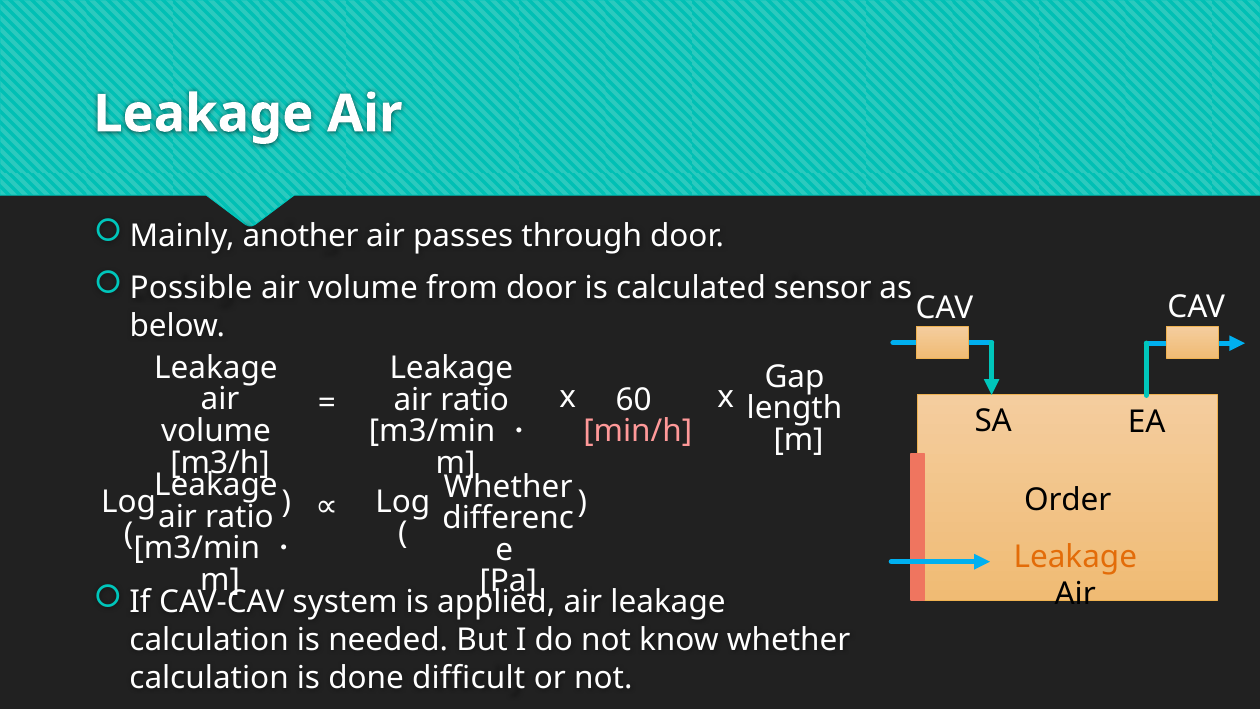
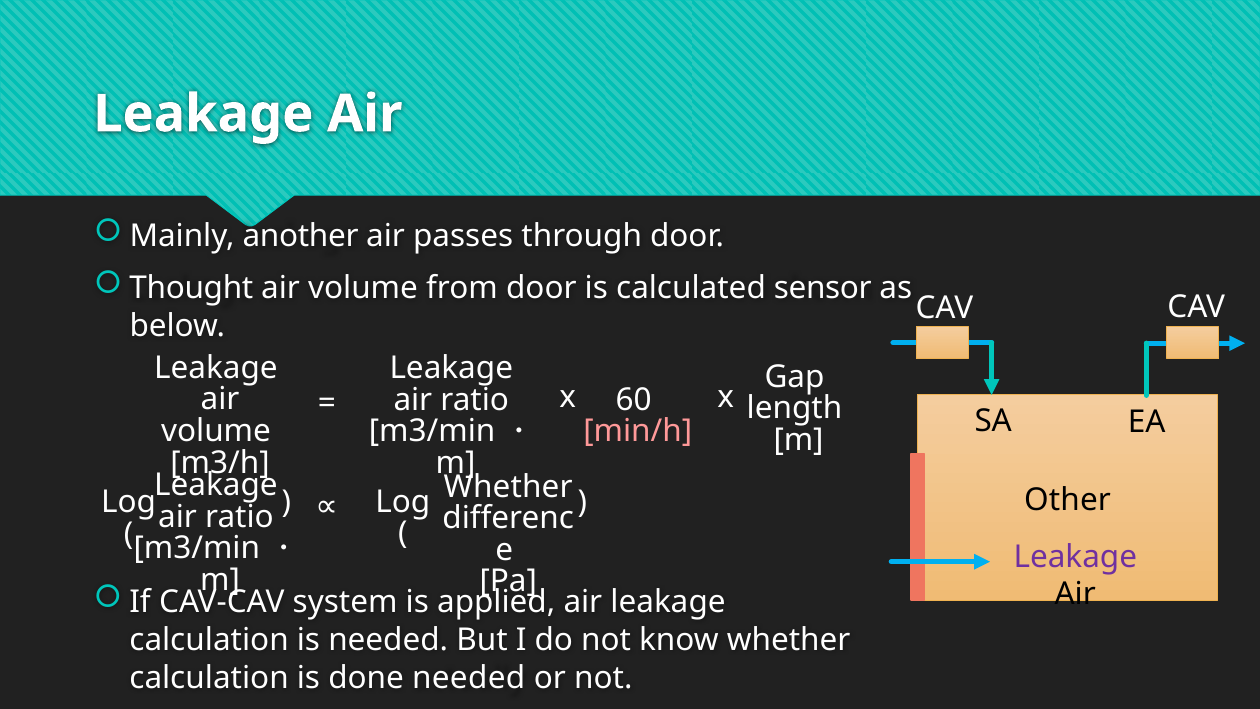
Possible: Possible -> Thought
Order: Order -> Other
Leakage at (1075, 556) colour: orange -> purple
done difficult: difficult -> needed
